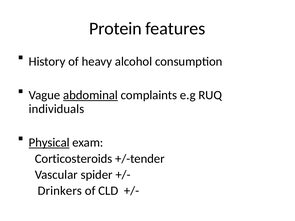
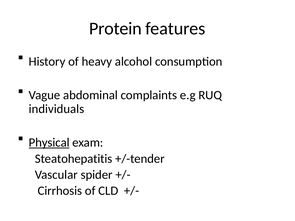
abdominal underline: present -> none
Corticosteroids: Corticosteroids -> Steatohepatitis
Drinkers: Drinkers -> Cirrhosis
